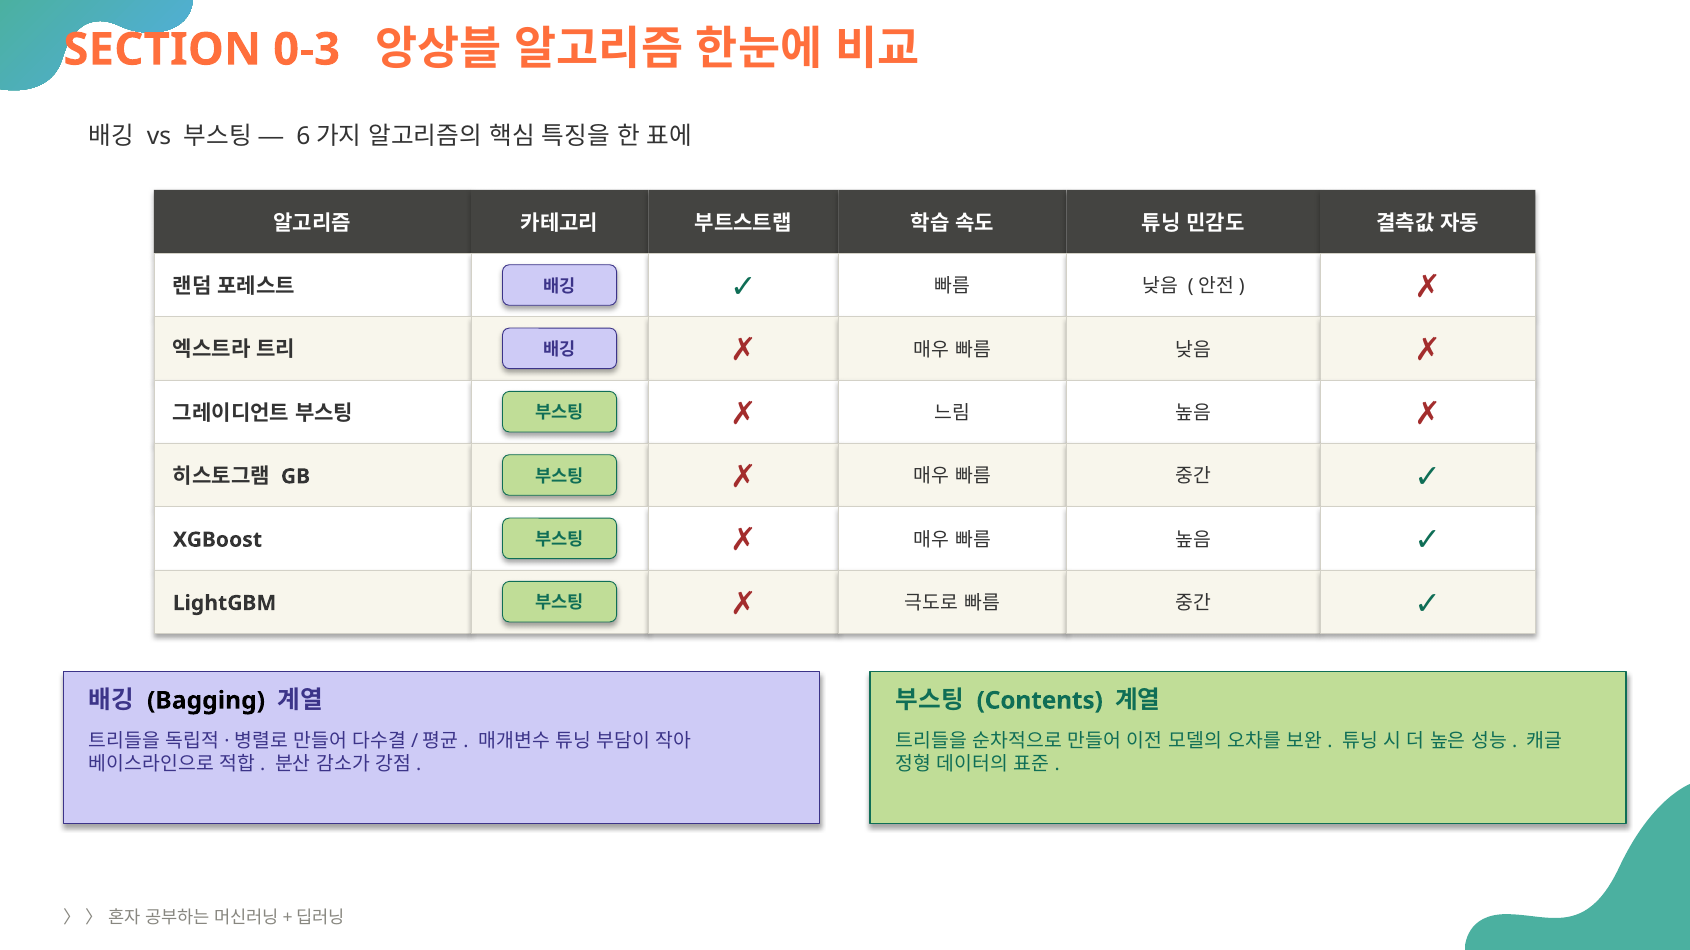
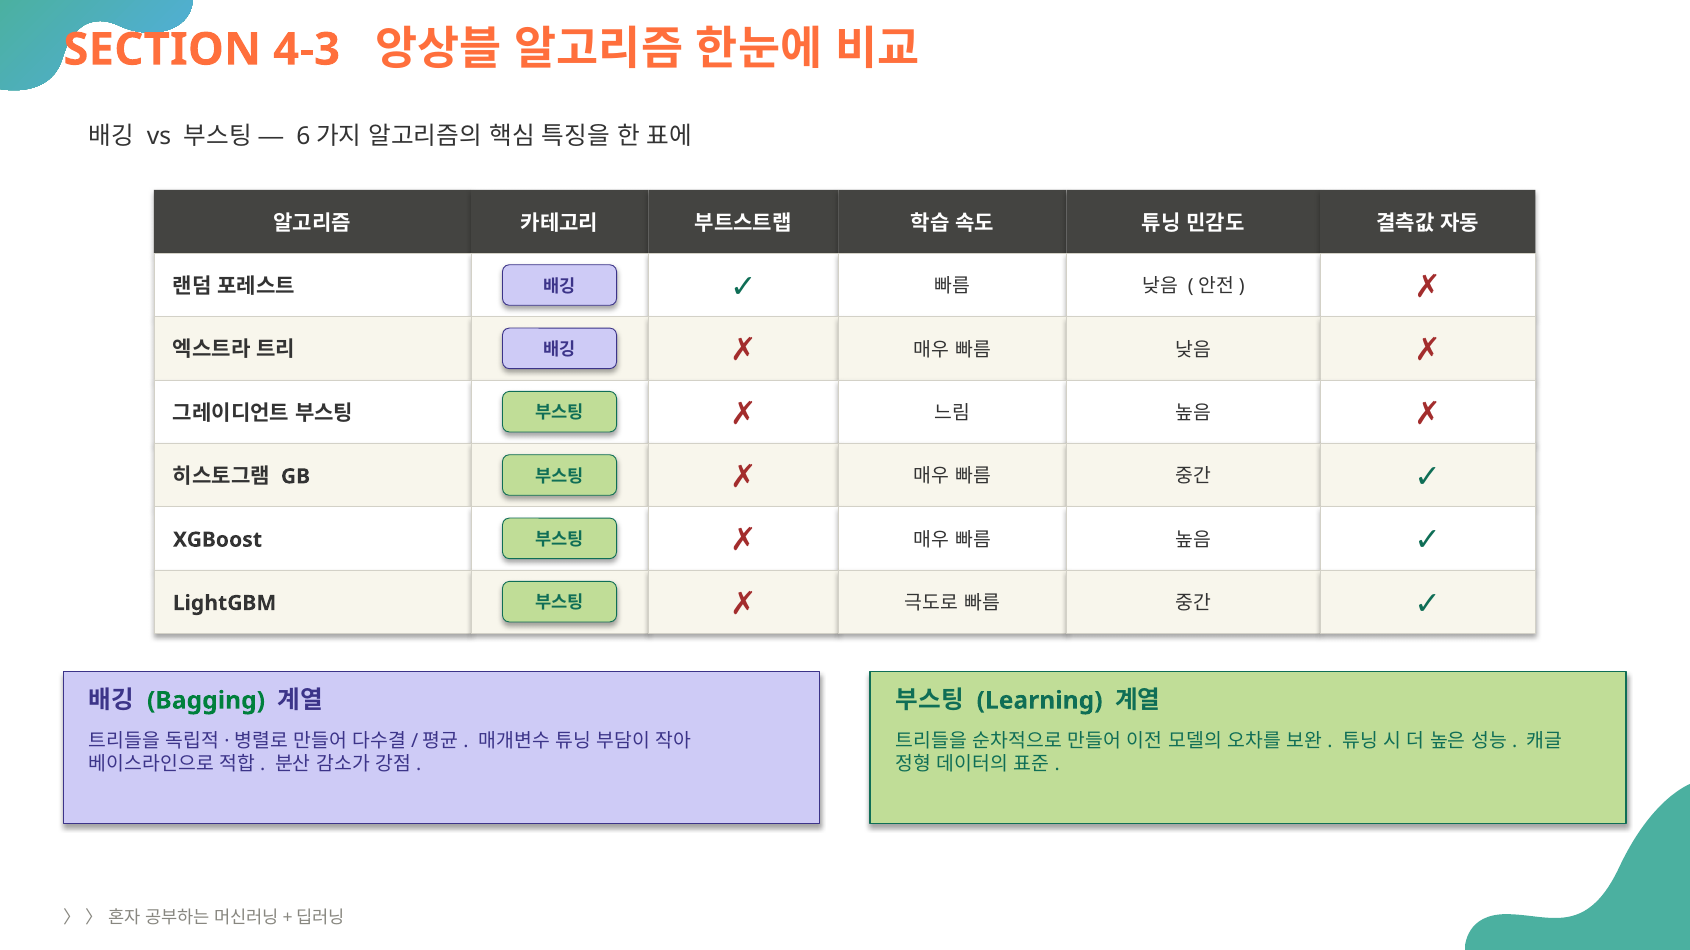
0-3: 0-3 -> 4-3
Bagging colour: black -> green
Contents: Contents -> Learning
